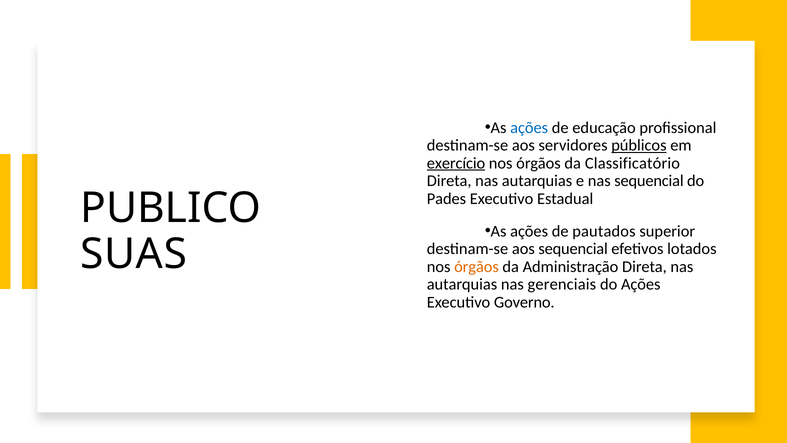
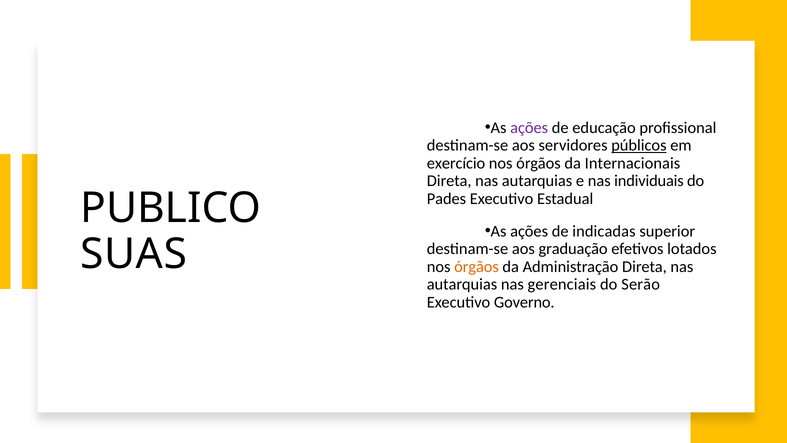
ações at (529, 128) colour: blue -> purple
exercício underline: present -> none
Classificatório: Classificatório -> Internacionais
nas sequencial: sequencial -> individuais
pautados: pautados -> indicadas
aos sequencial: sequencial -> graduação
do Ações: Ações -> Serão
